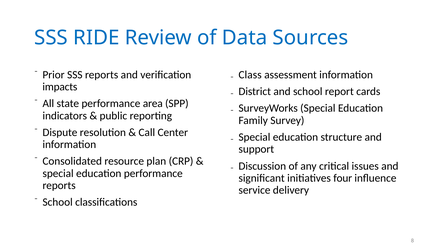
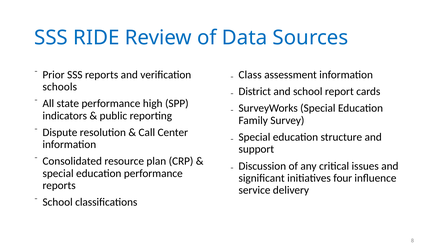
impacts: impacts -> schools
area: area -> high
